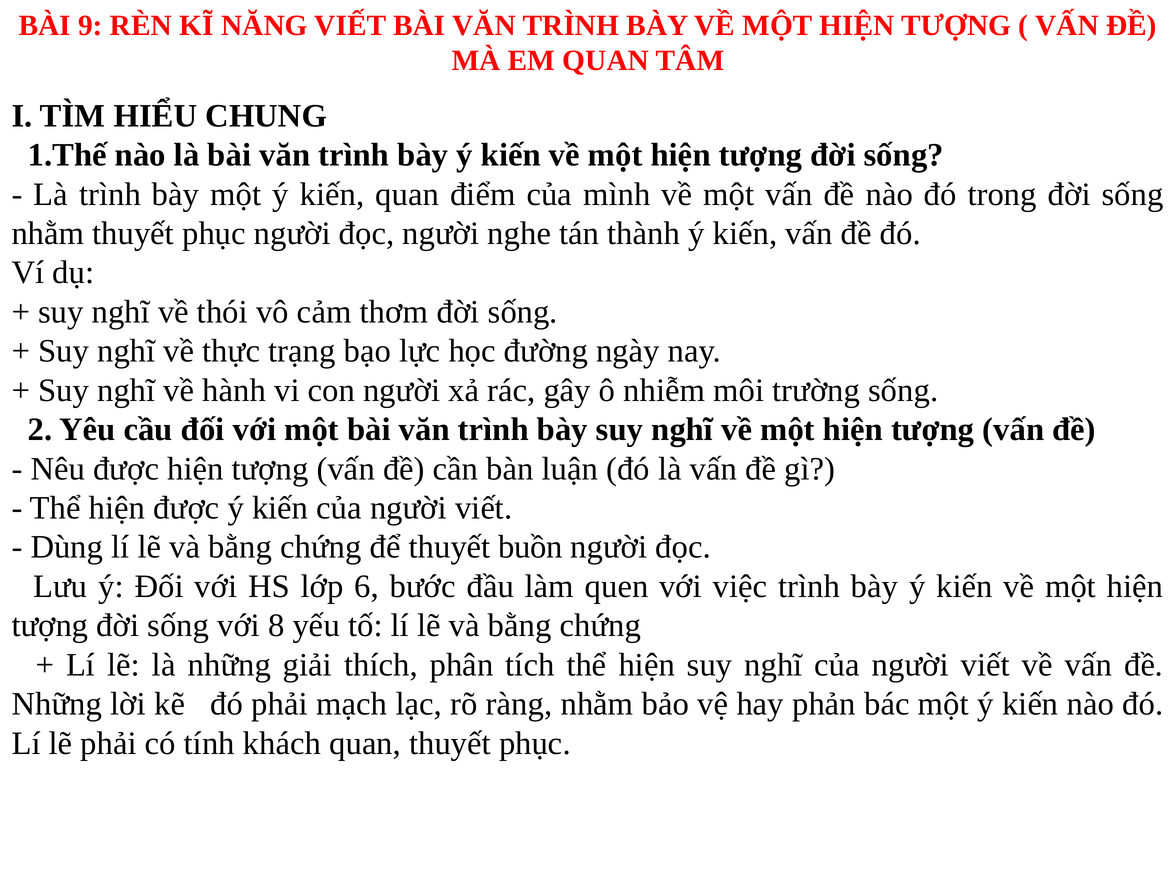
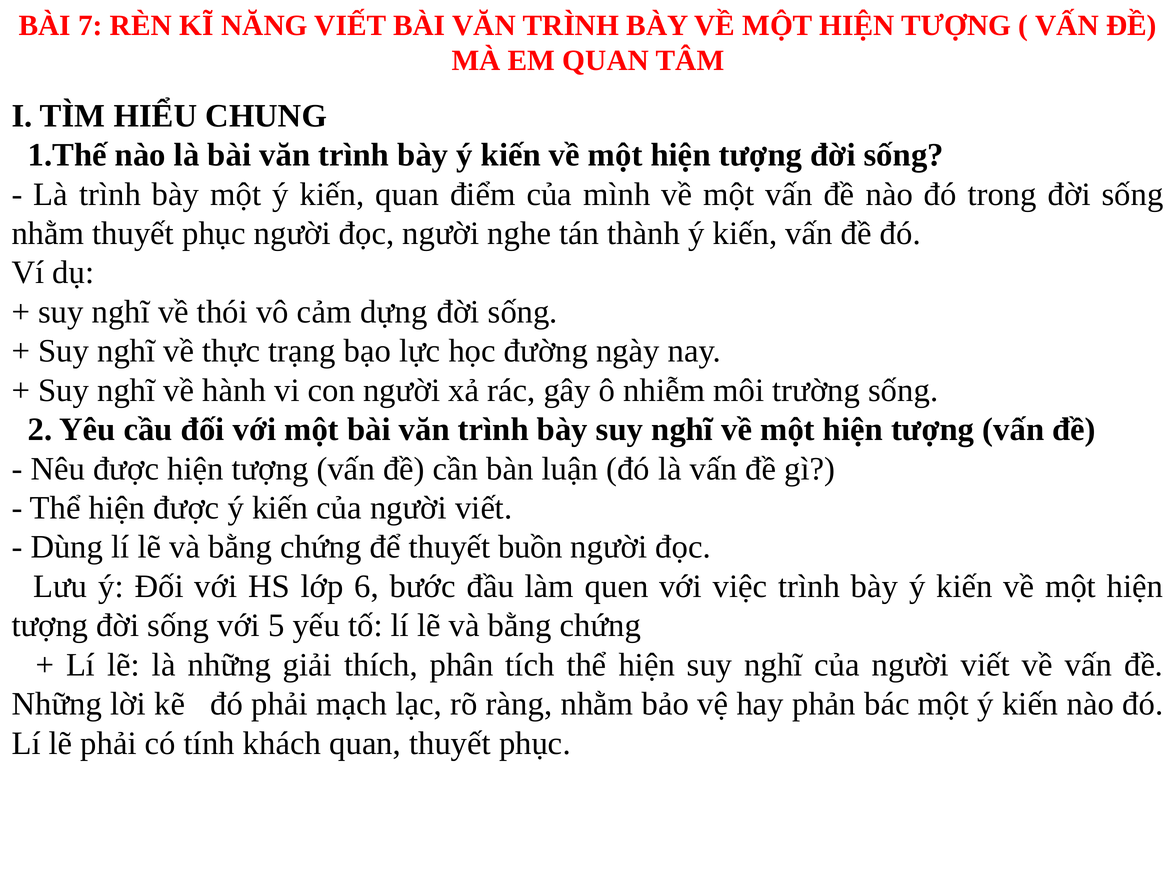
9: 9 -> 7
thơm: thơm -> dựng
8: 8 -> 5
